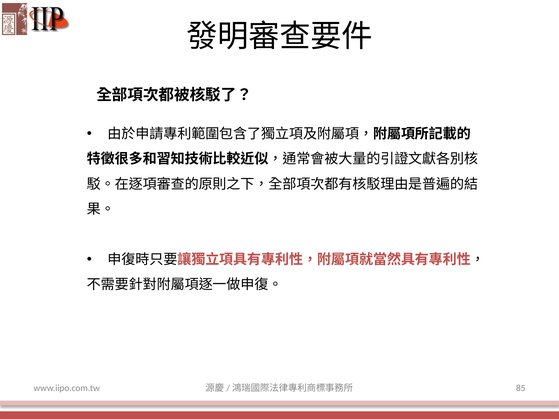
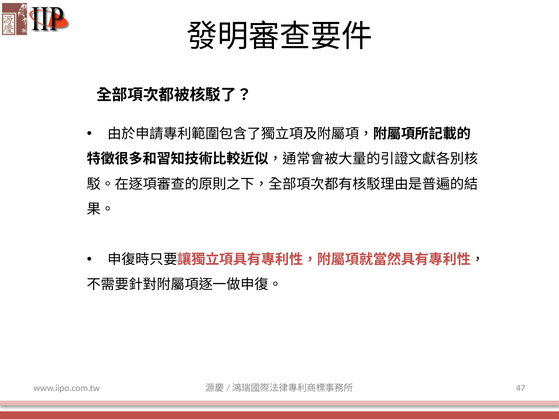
85: 85 -> 47
